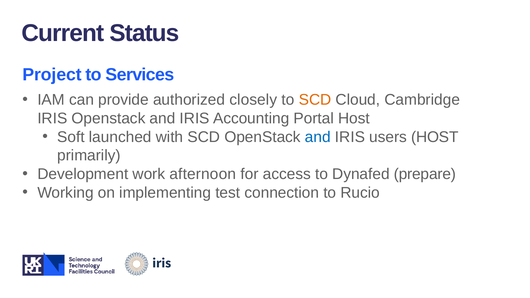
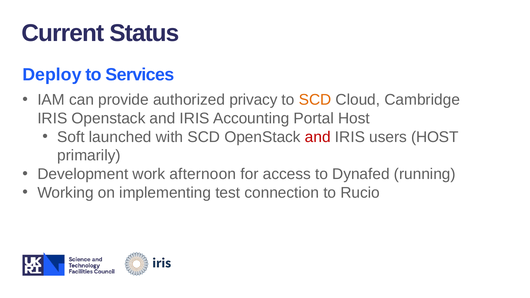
Project: Project -> Deploy
closely: closely -> privacy
and at (318, 137) colour: blue -> red
prepare: prepare -> running
